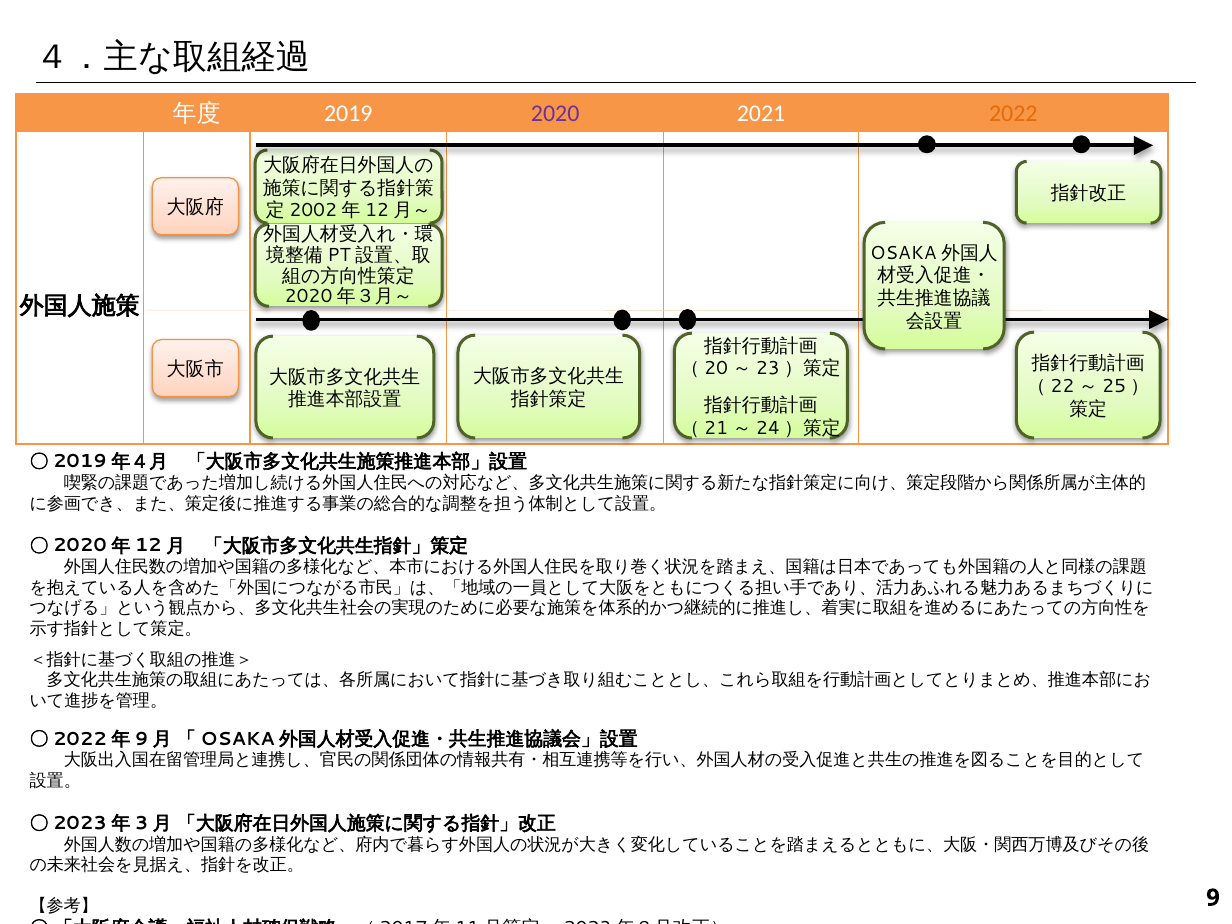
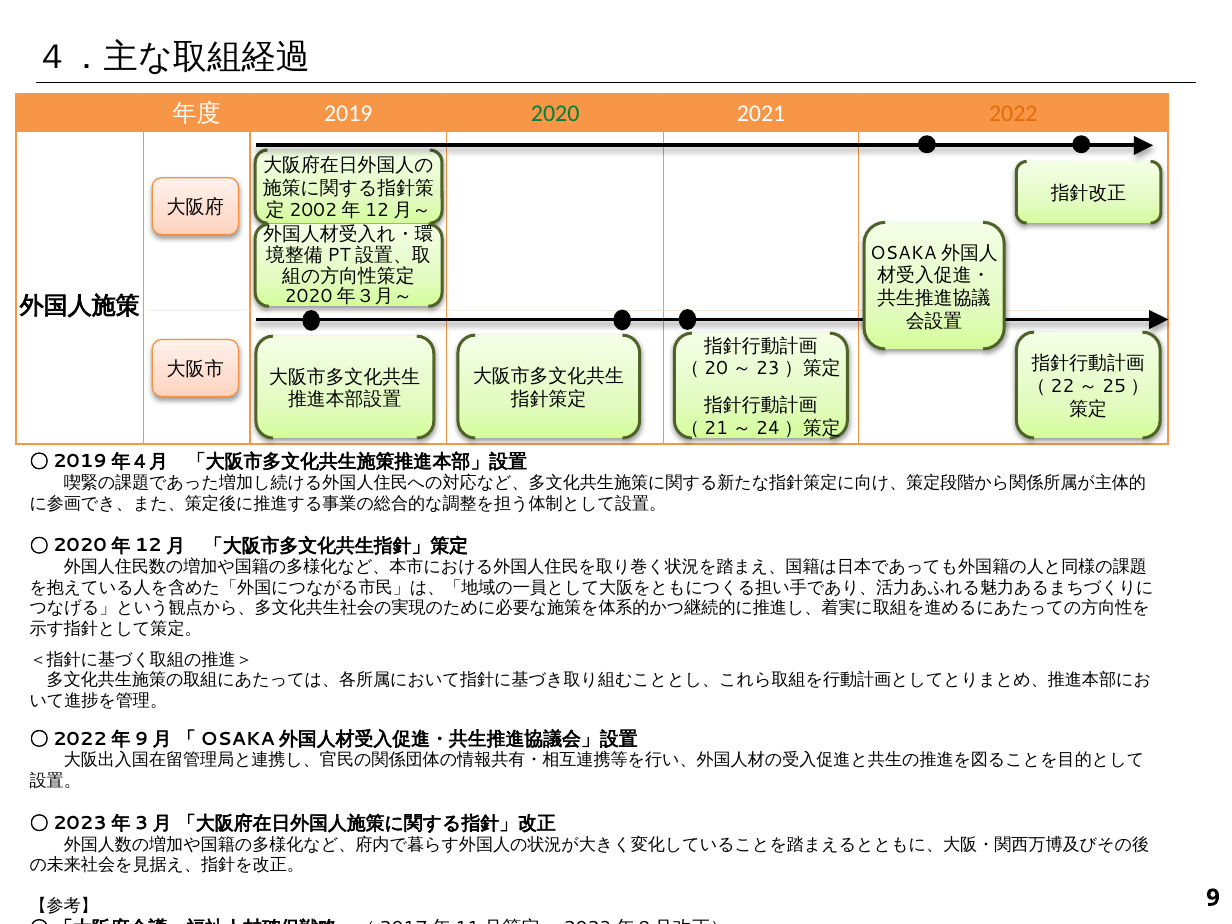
2020 colour: purple -> green
